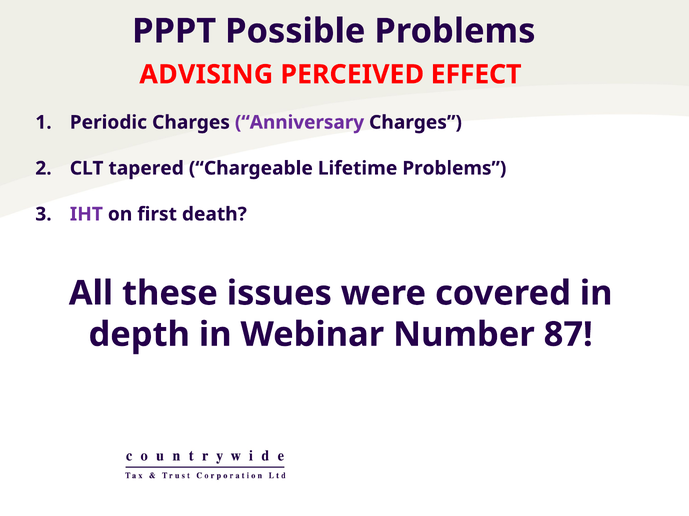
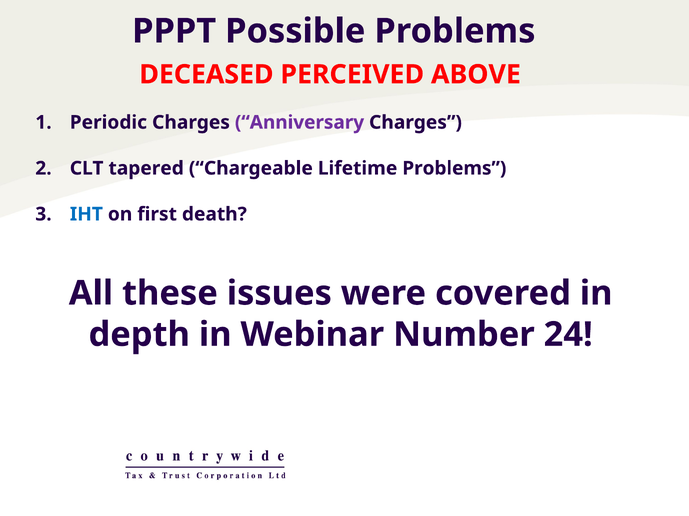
ADVISING: ADVISING -> DECEASED
EFFECT: EFFECT -> ABOVE
IHT colour: purple -> blue
87: 87 -> 24
